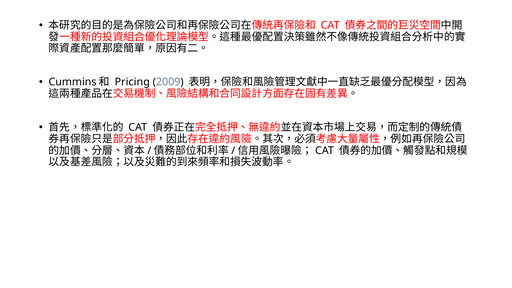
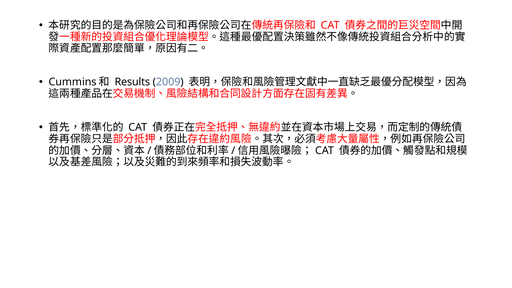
Pricing: Pricing -> Results
